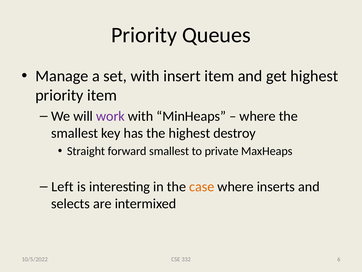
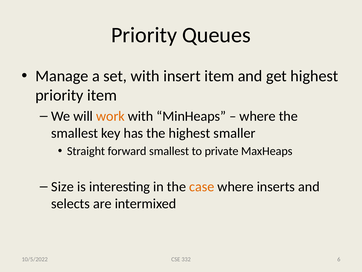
work colour: purple -> orange
destroy: destroy -> smaller
Left: Left -> Size
